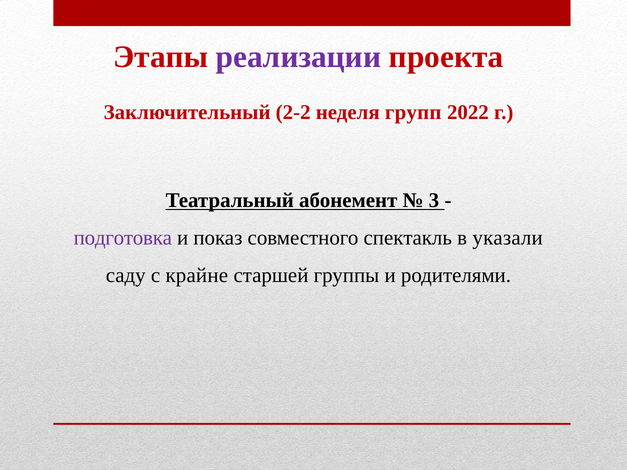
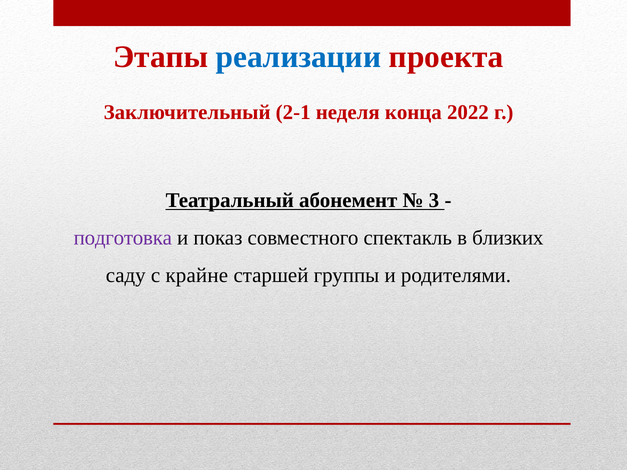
реализации colour: purple -> blue
2-2: 2-2 -> 2-1
групп: групп -> конца
указали: указали -> близких
